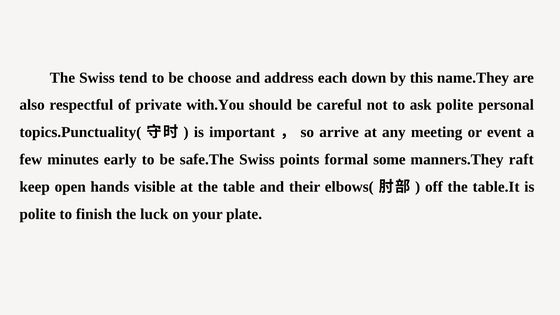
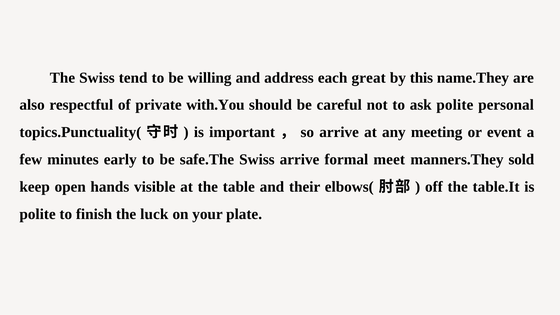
choose: choose -> willing
down: down -> great
Swiss points: points -> arrive
some: some -> meet
raft: raft -> sold
